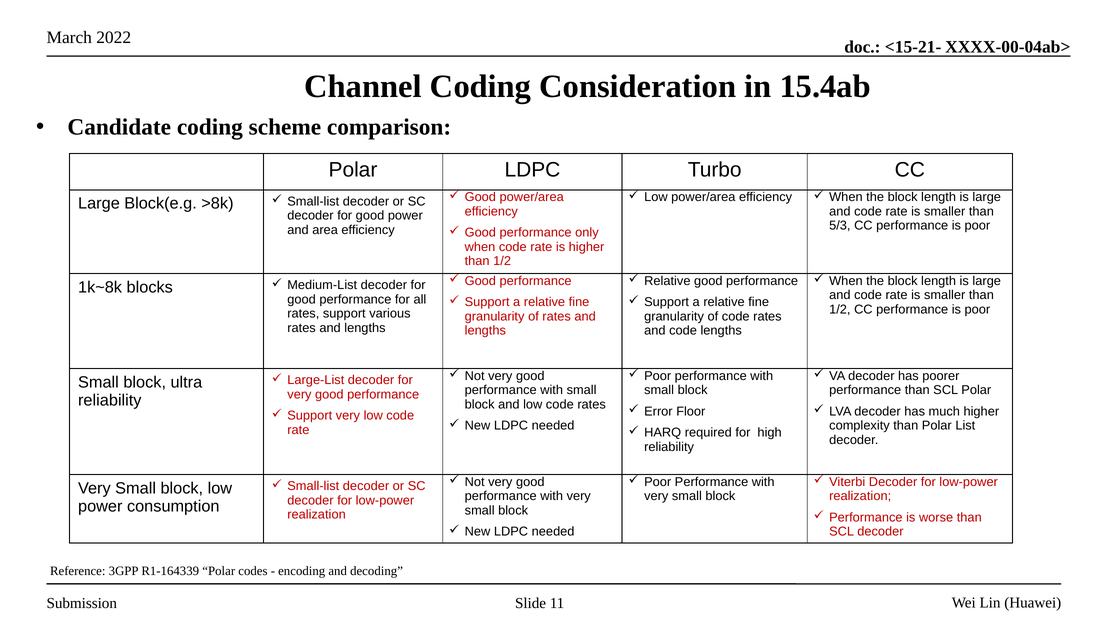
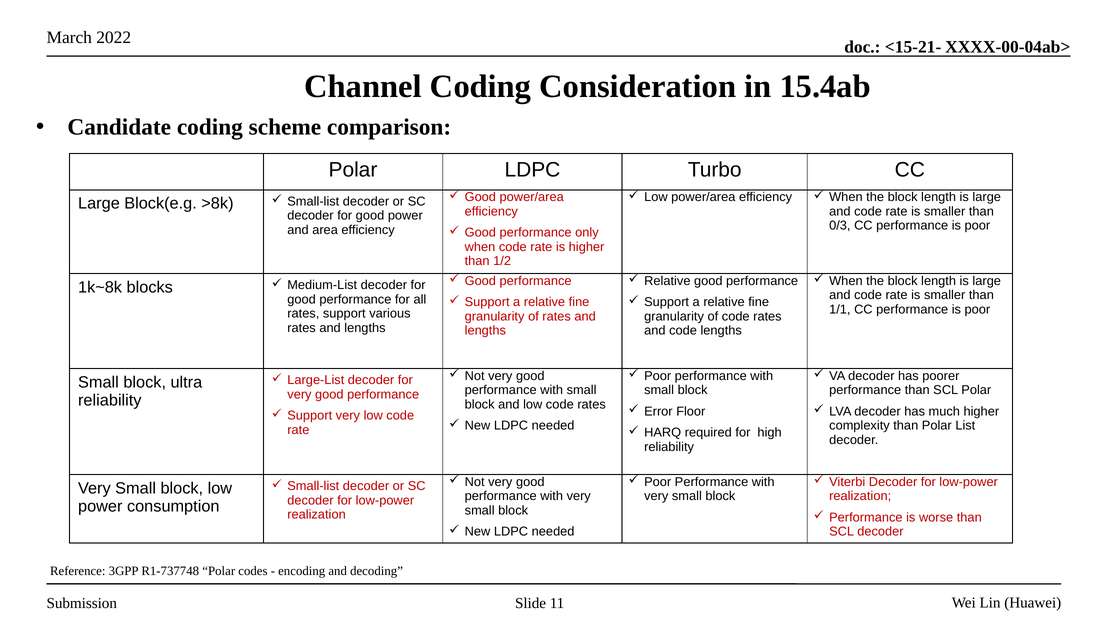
5/3: 5/3 -> 0/3
1/2 at (840, 310): 1/2 -> 1/1
R1-164339: R1-164339 -> R1-737748
